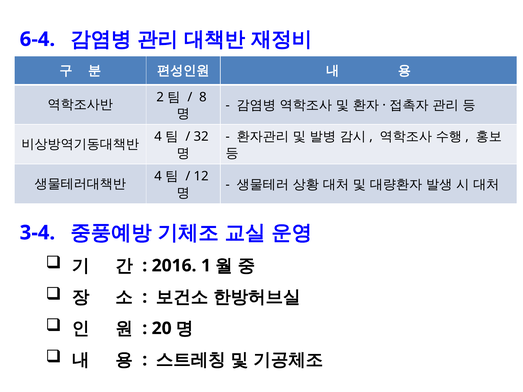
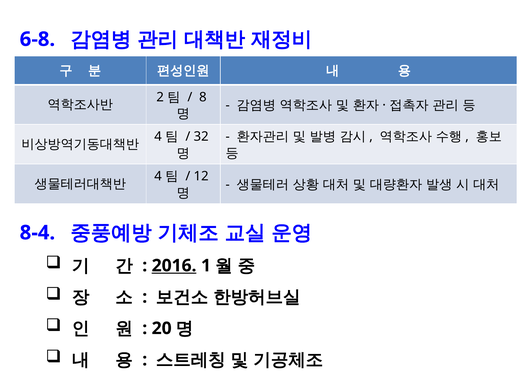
6-4: 6-4 -> 6-8
3-4: 3-4 -> 8-4
2016 underline: none -> present
